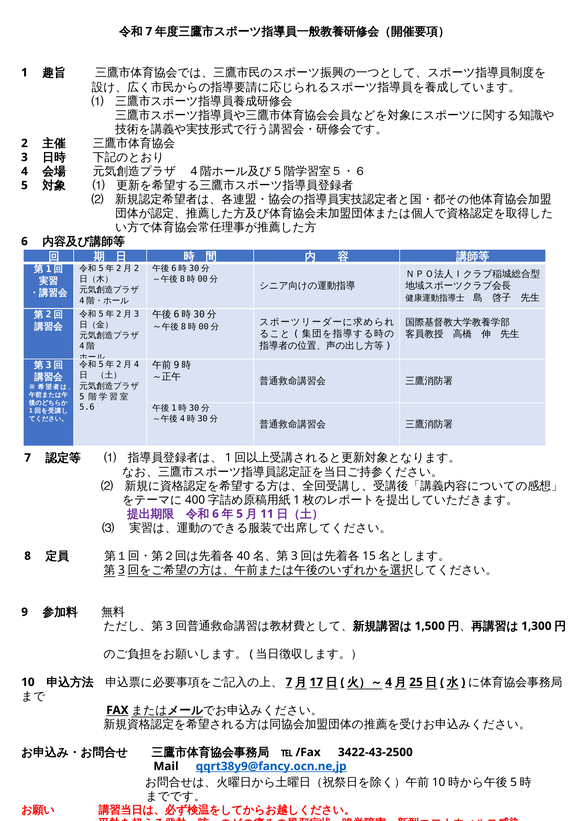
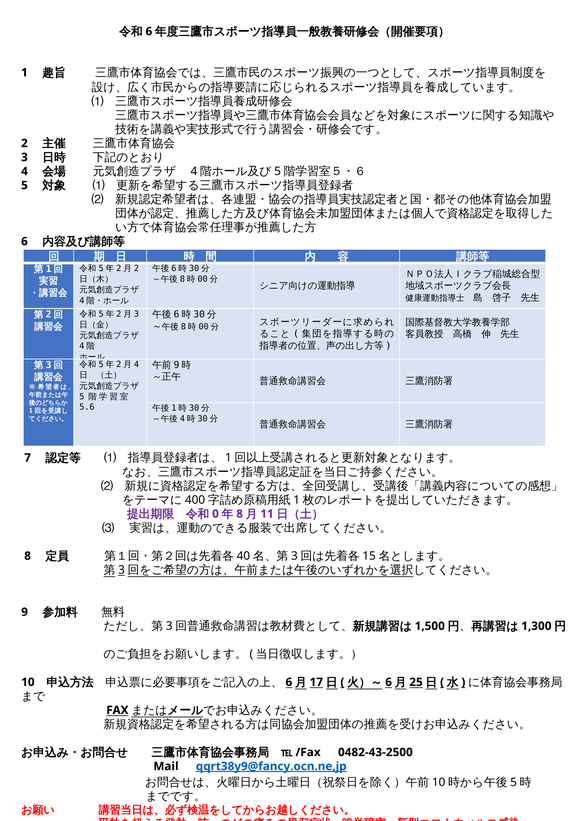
7 at (149, 31): 7 -> 6
6 at (216, 514): 6 -> 0
5 at (240, 514): 5 -> 8
7 at (289, 683): 7 -> 6
4 at (389, 683): 4 -> 6
3422-43-2500: 3422-43-2500 -> 0482-43-2500
qqrt38y9@fancy.ocn.ne,jp underline: none -> present
